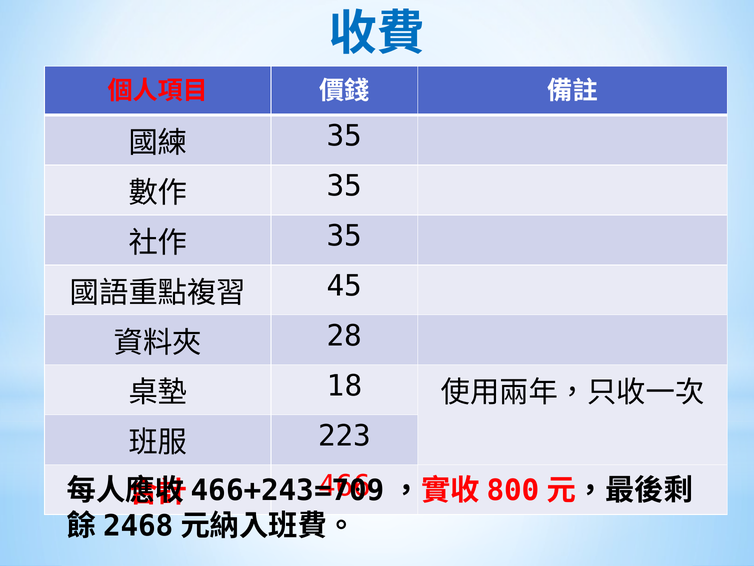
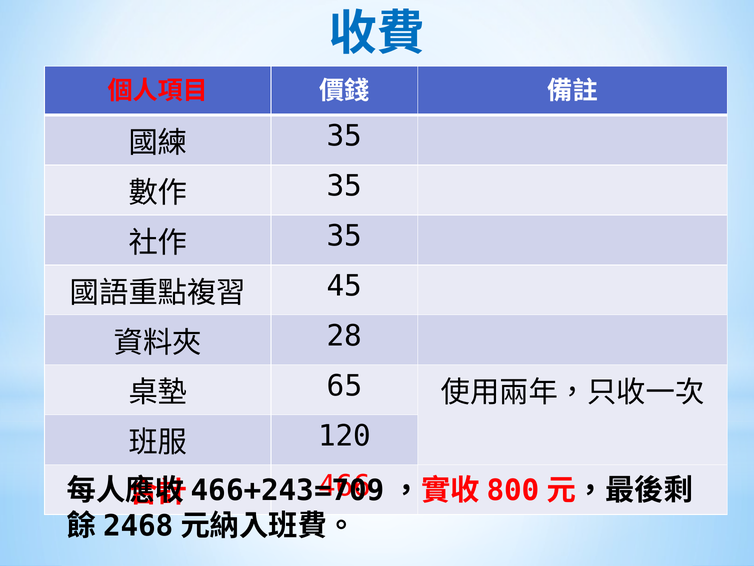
18: 18 -> 65
223: 223 -> 120
